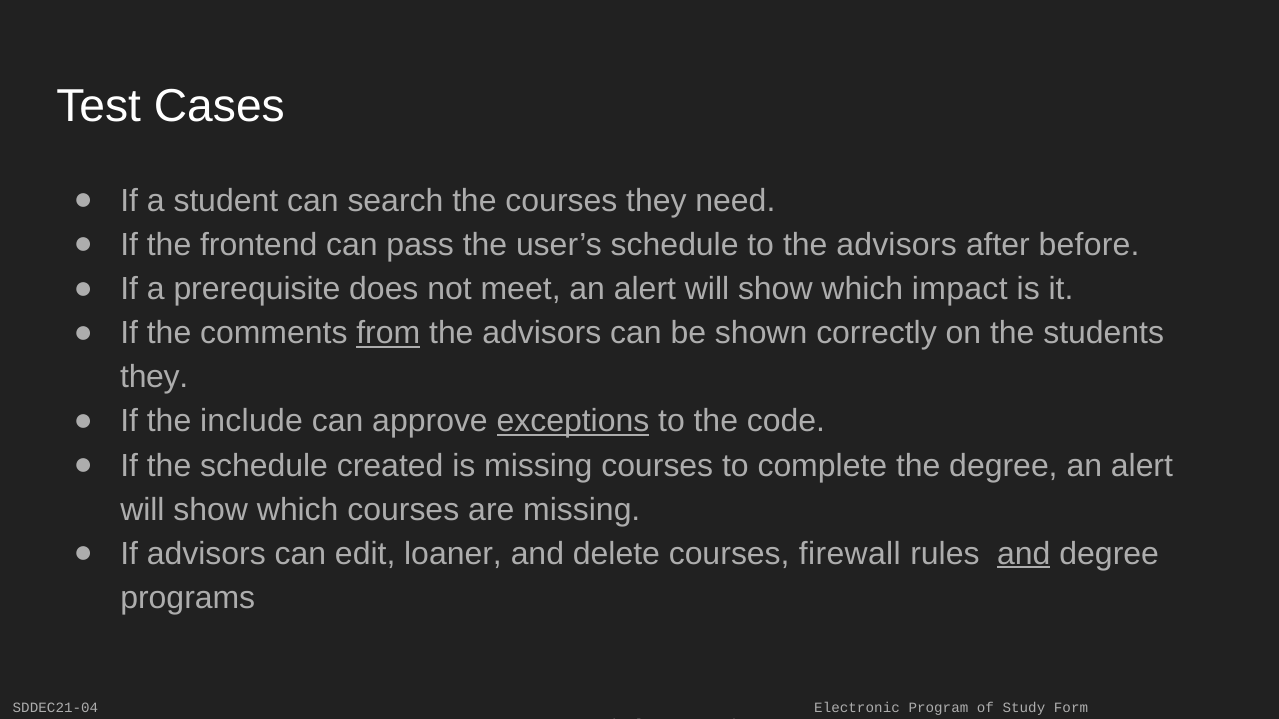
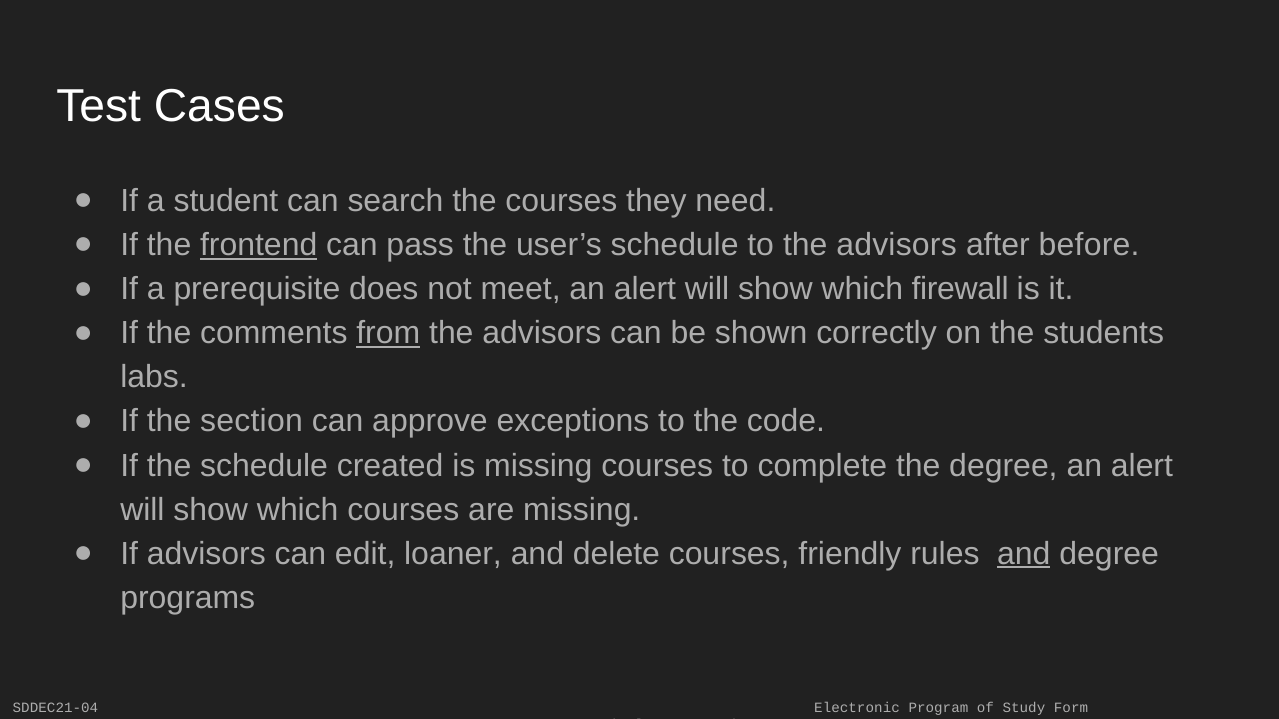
frontend underline: none -> present
impact: impact -> firewall
they at (154, 378): they -> labs
include: include -> section
exceptions underline: present -> none
firewall: firewall -> friendly
